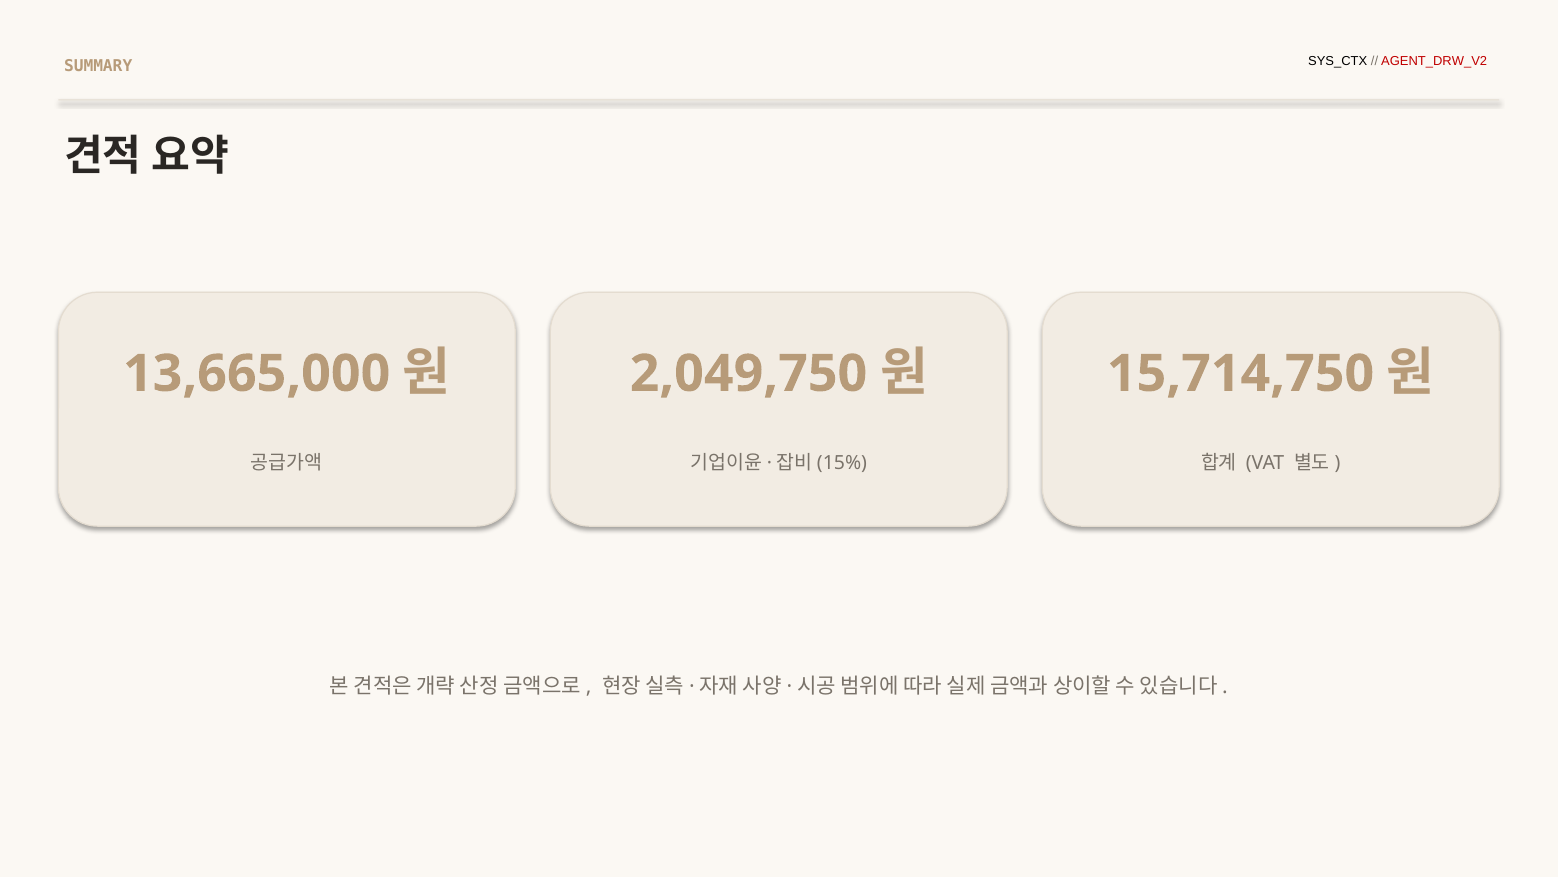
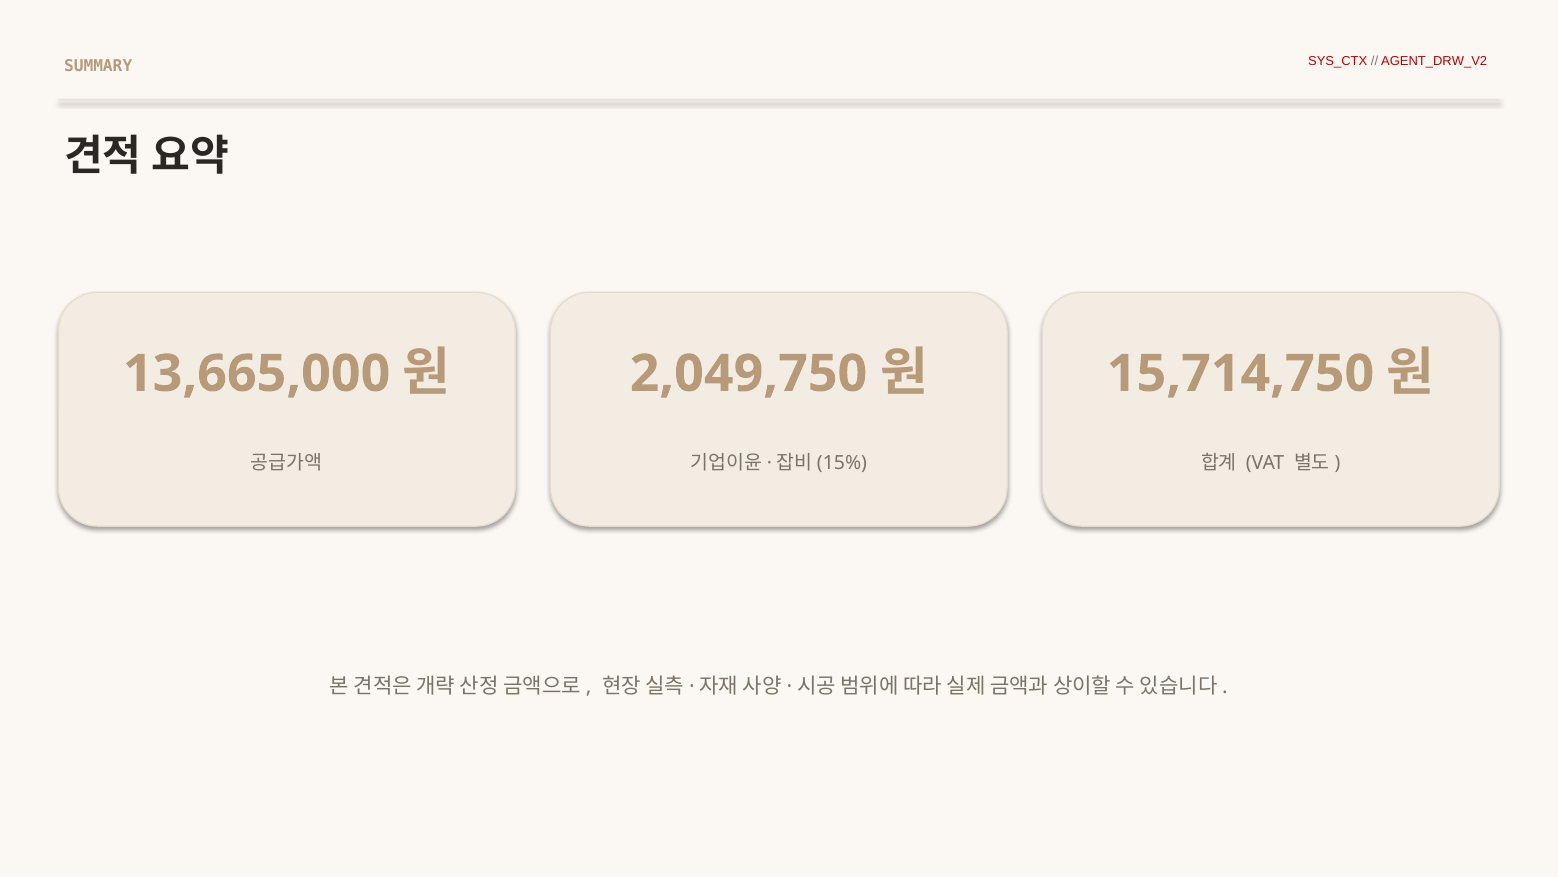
SYS_CTX colour: black -> red
